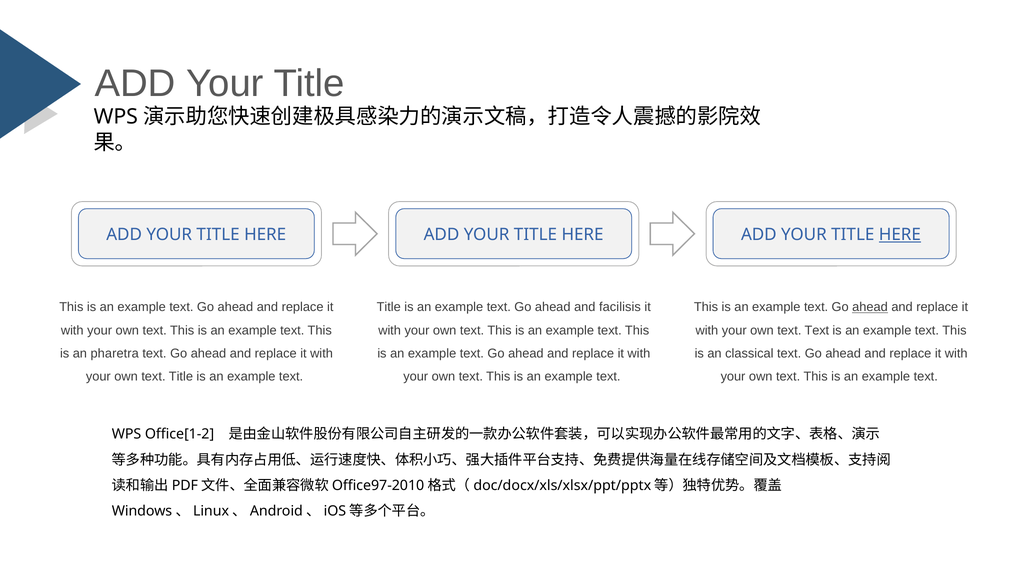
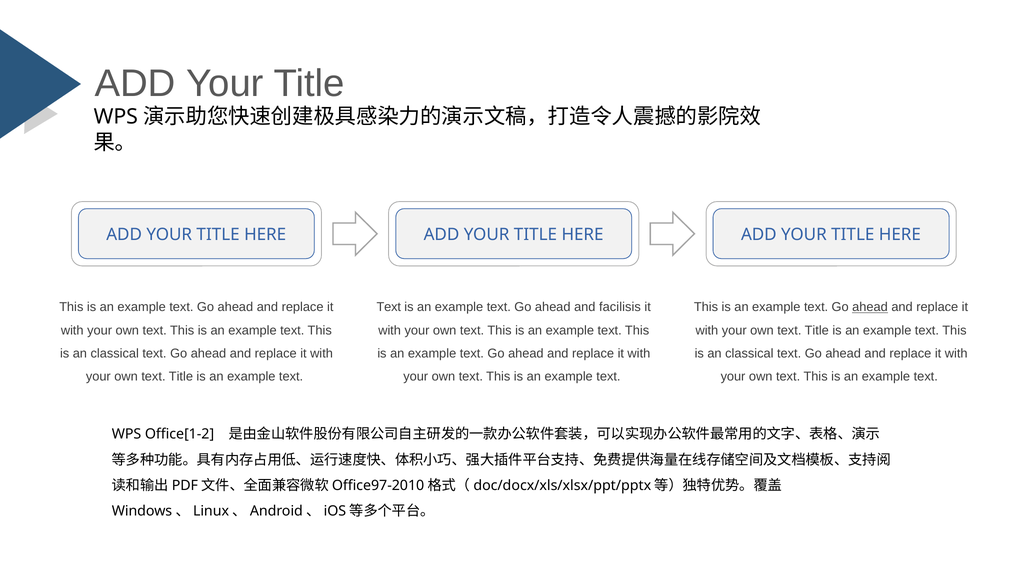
HERE at (900, 235) underline: present -> none
Title at (389, 307): Title -> Text
Text at (817, 330): Text -> Title
pharetra at (115, 353): pharetra -> classical
